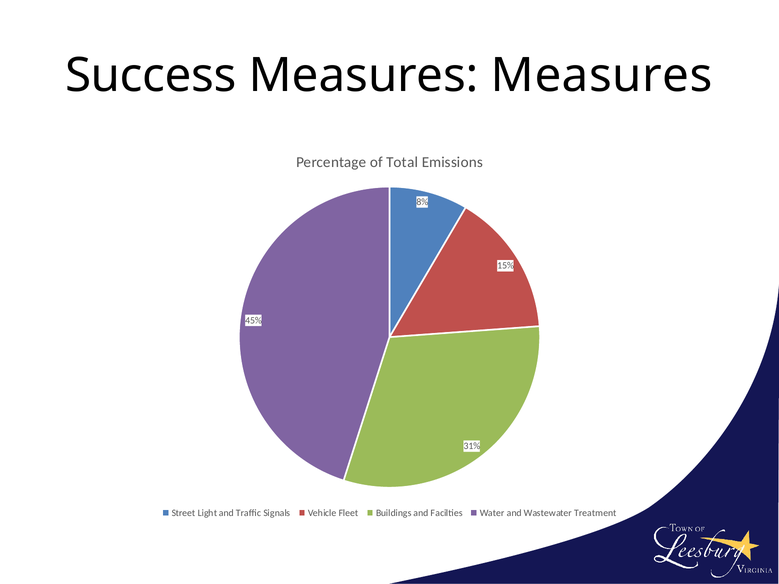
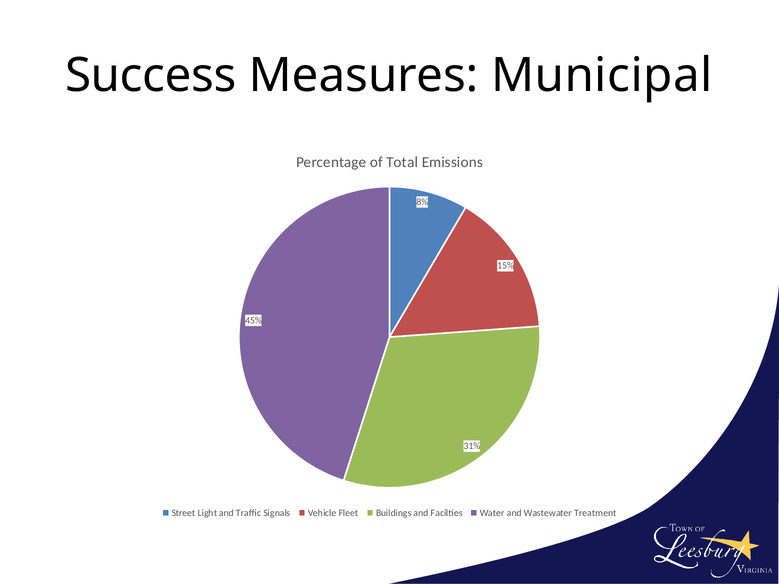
Measures Measures: Measures -> Municipal
